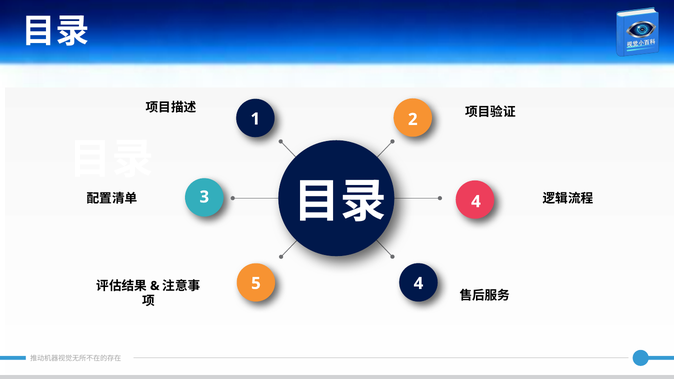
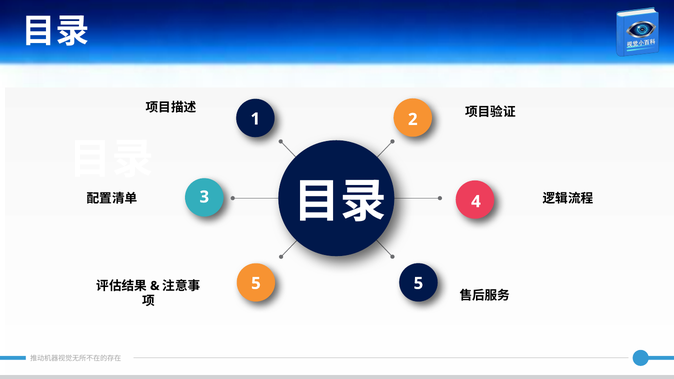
5 4: 4 -> 5
